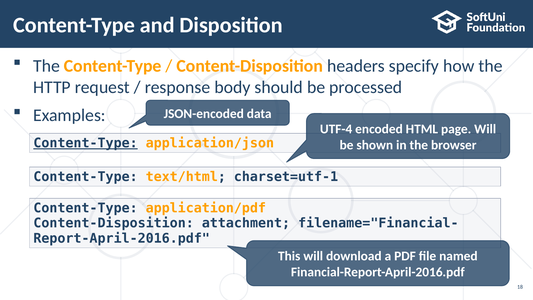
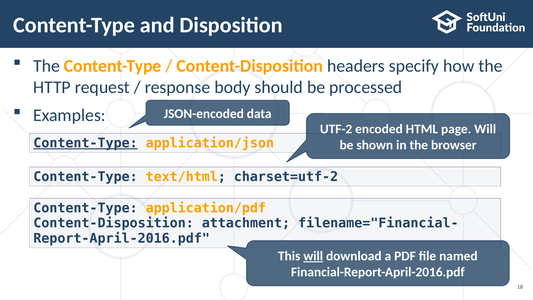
UTF-4: UTF-4 -> UTF-2
charset=utf-1: charset=utf-1 -> charset=utf-2
will at (313, 256) underline: none -> present
